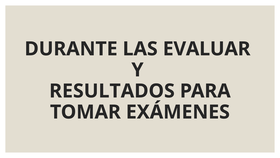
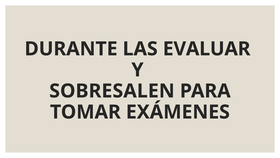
RESULTADOS: RESULTADOS -> SOBRESALEN
